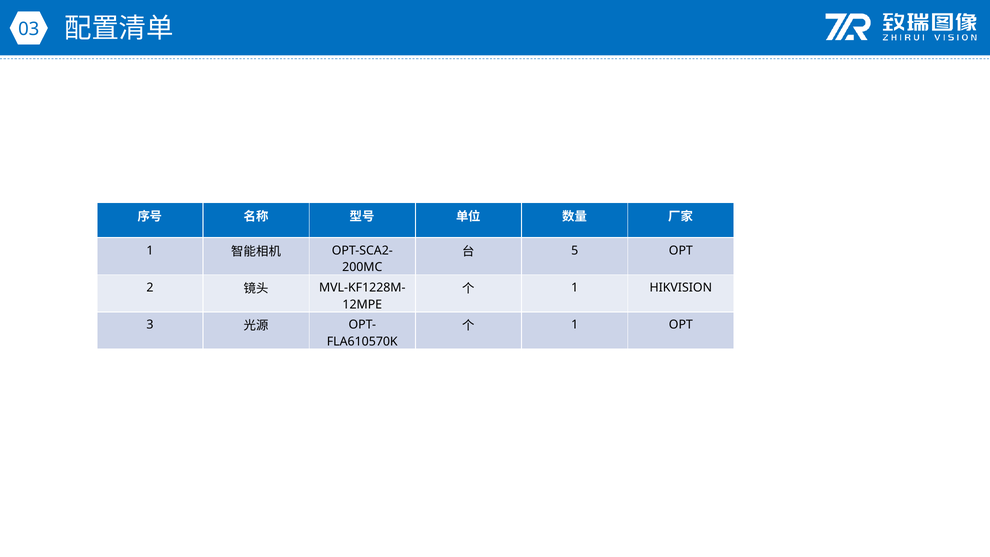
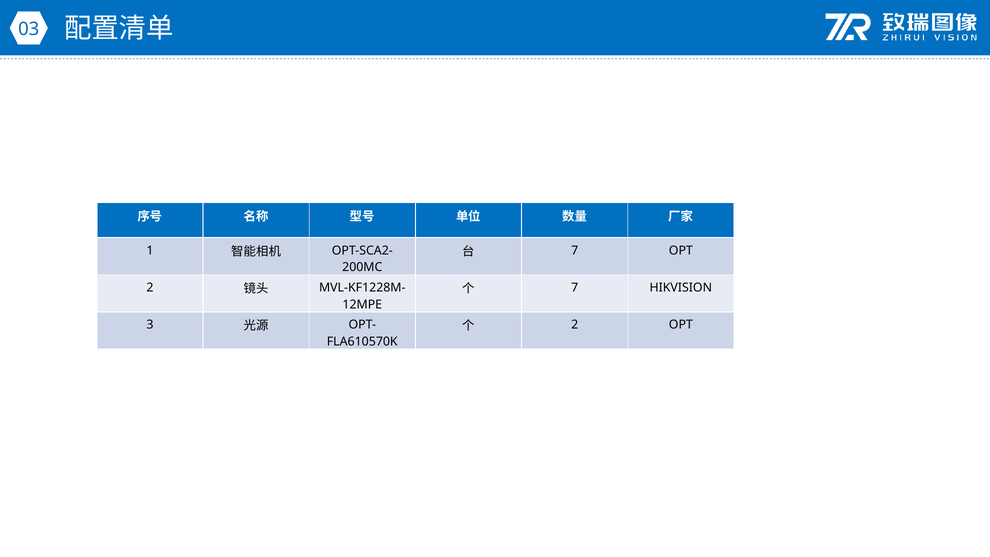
5 at (575, 250): 5 -> 7
1 at (575, 288): 1 -> 7
1 at (575, 325): 1 -> 2
